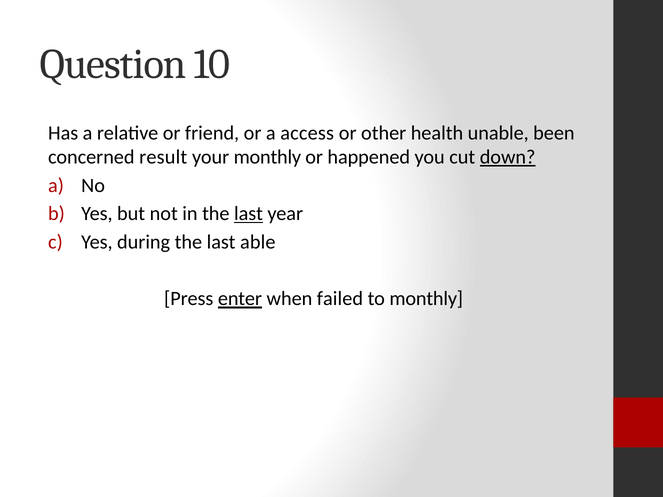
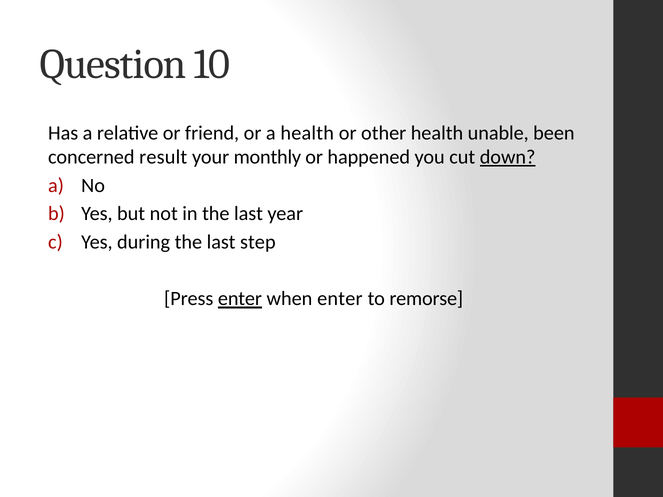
a access: access -> health
last at (249, 214) underline: present -> none
able: able -> step
when failed: failed -> enter
to monthly: monthly -> remorse
